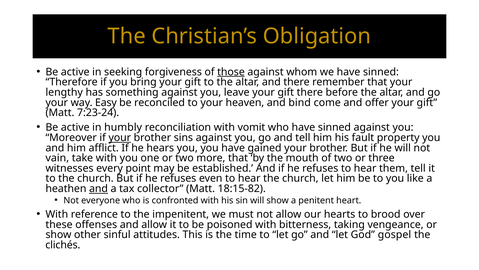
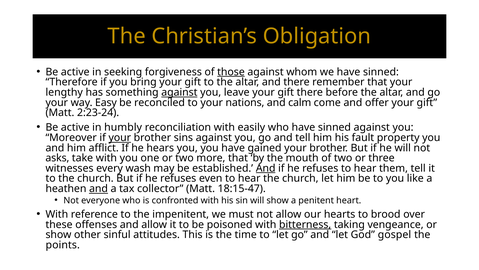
against at (179, 92) underline: none -> present
heaven: heaven -> nations
bind: bind -> calm
7:23-24: 7:23-24 -> 2:23-24
vomit: vomit -> easily
vain: vain -> asks
point: point -> wash
And at (266, 168) underline: none -> present
18:15-82: 18:15-82 -> 18:15-47
bitterness underline: none -> present
clichés: clichés -> points
